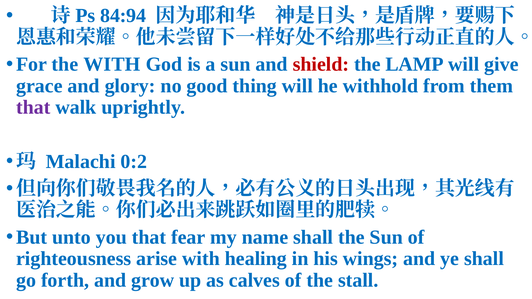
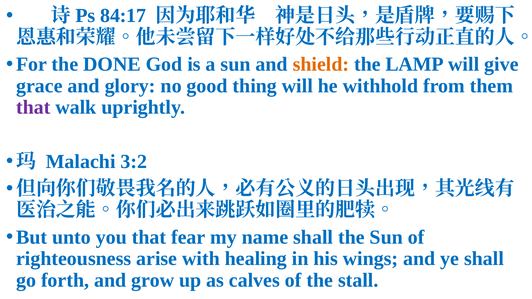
84:94: 84:94 -> 84:17
the WITH: WITH -> DONE
shield colour: red -> orange
0:2: 0:2 -> 3:2
